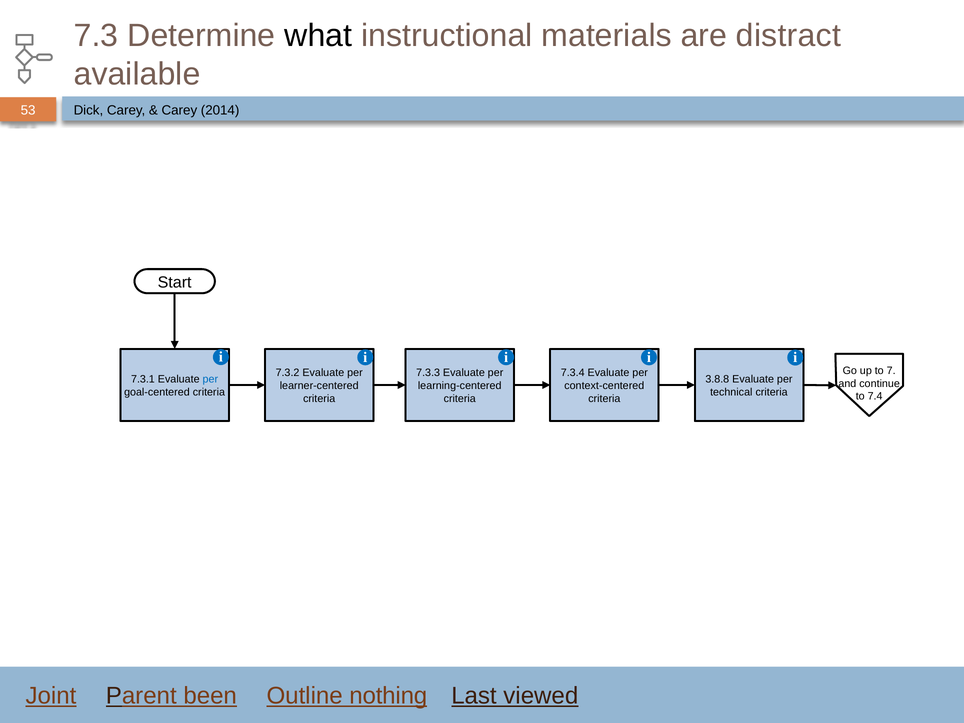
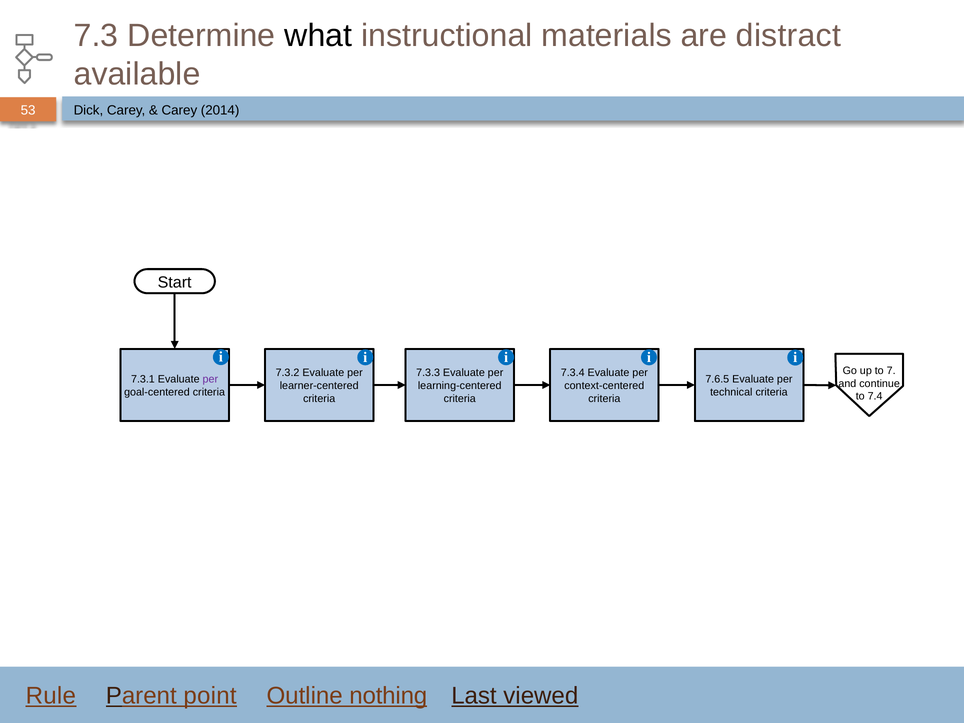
per at (210, 379) colour: blue -> purple
3.8.8: 3.8.8 -> 7.6.5
Joint: Joint -> Rule
been: been -> point
